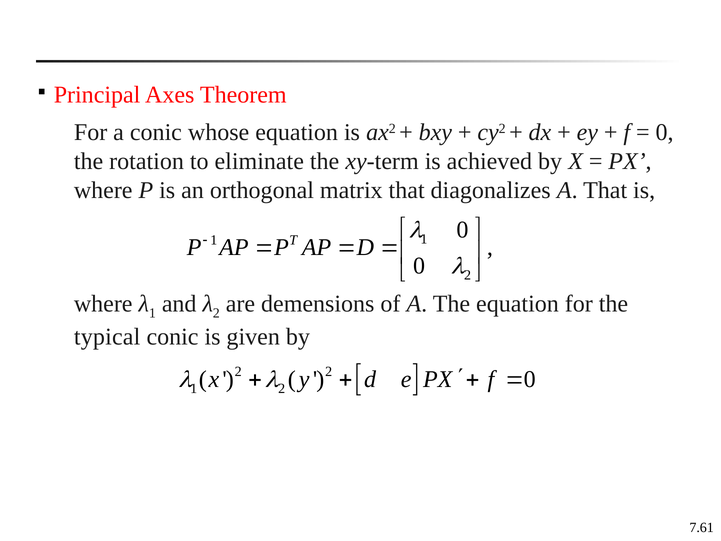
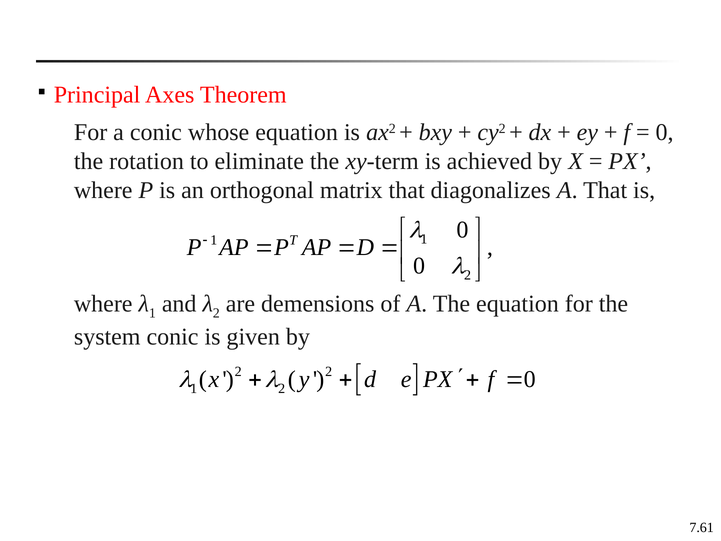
typical: typical -> system
